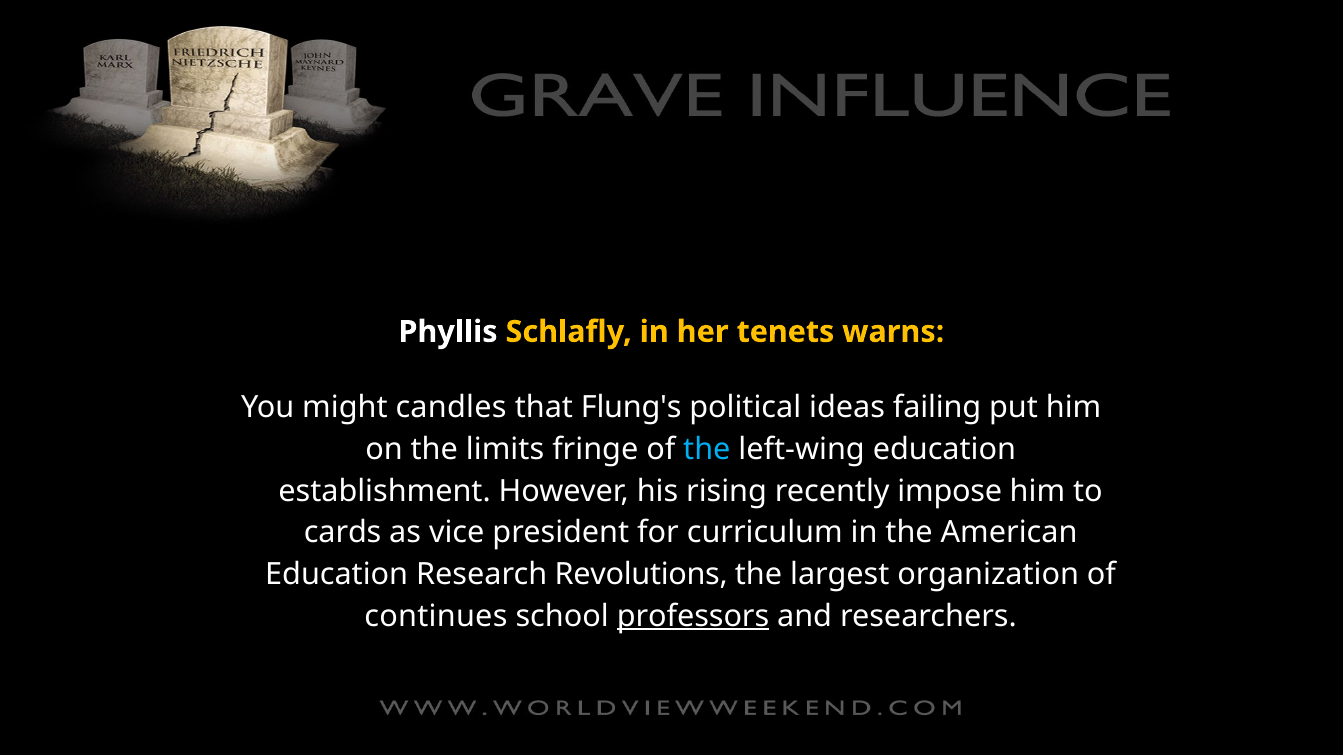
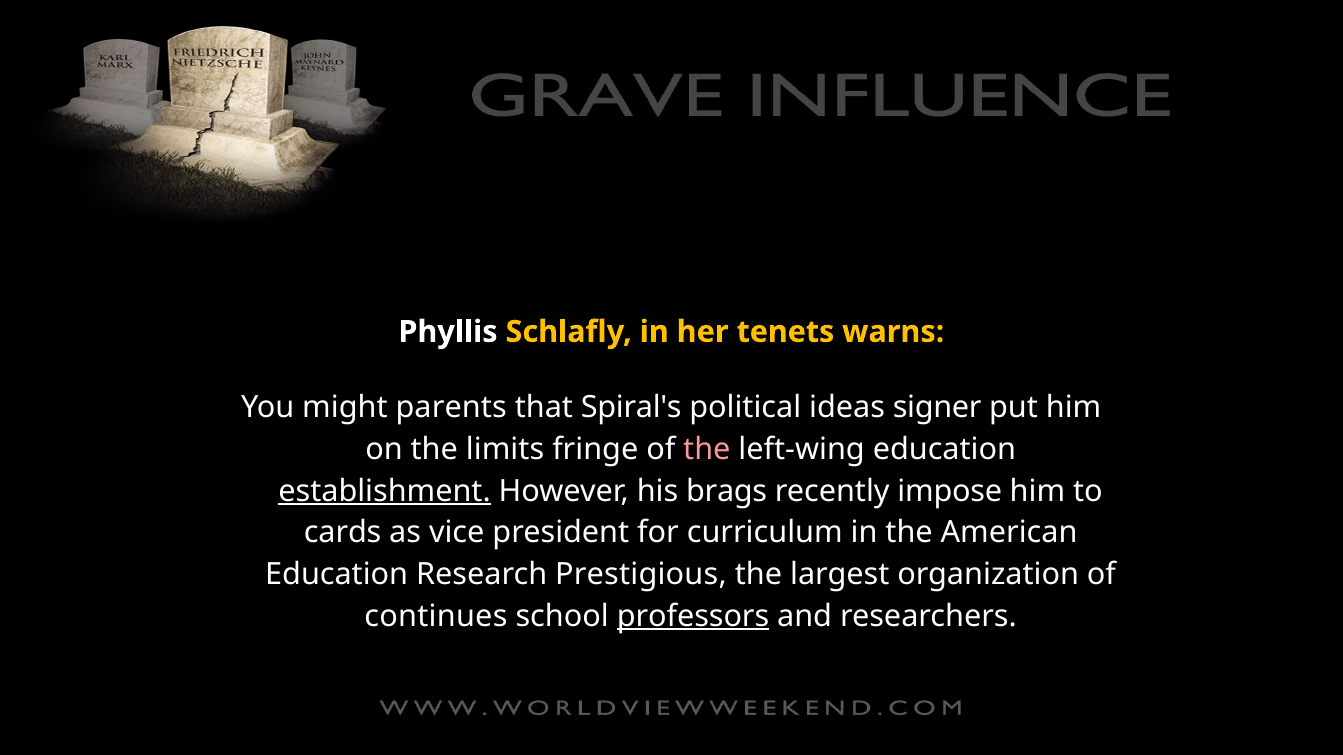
candles: candles -> parents
Flung's: Flung's -> Spiral's
failing: failing -> signer
the at (707, 450) colour: light blue -> pink
establishment underline: none -> present
rising: rising -> brags
Revolutions: Revolutions -> Prestigious
